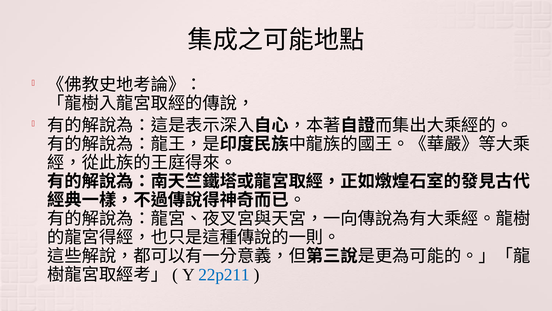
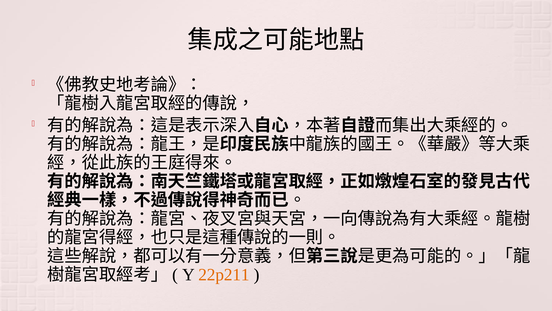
22p211 colour: blue -> orange
